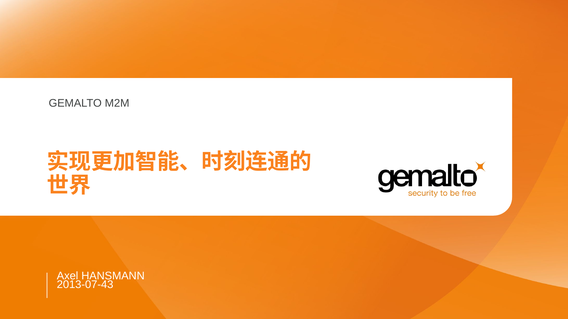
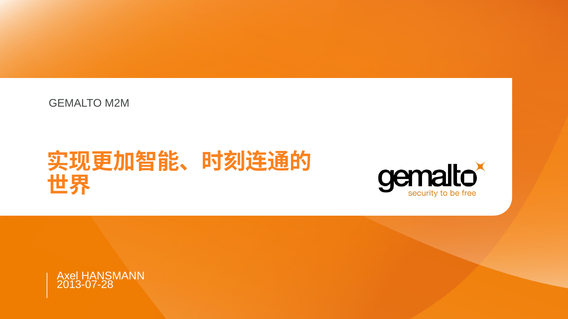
2013-07-43: 2013-07-43 -> 2013-07-28
